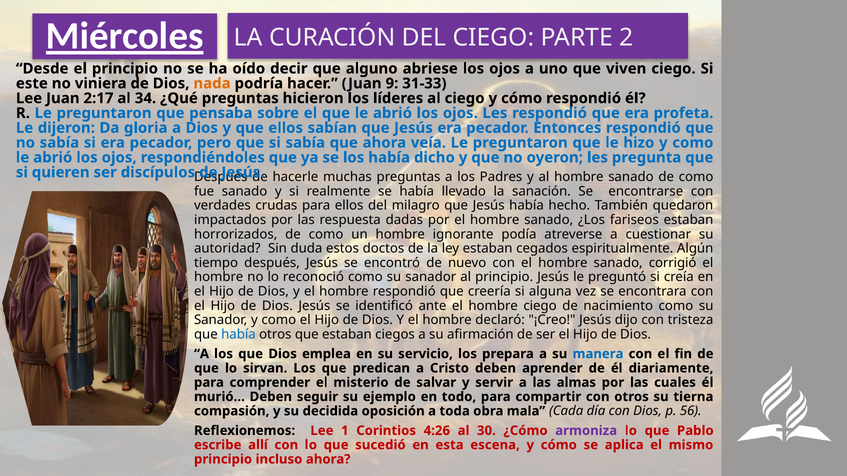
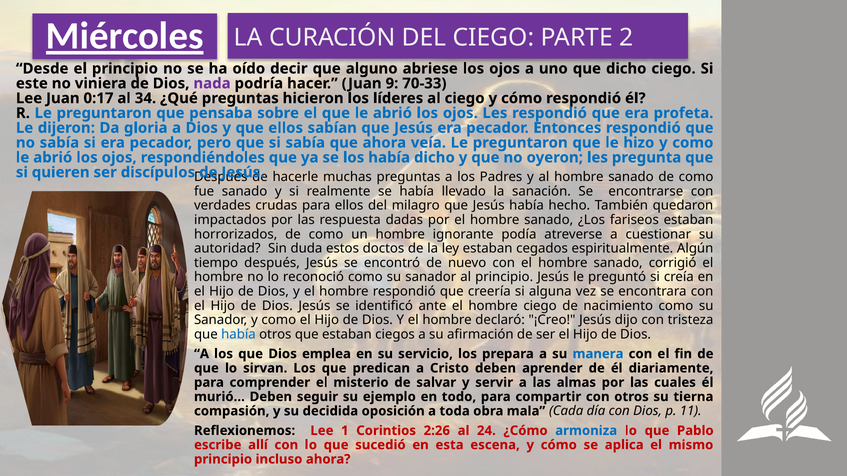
que viven: viven -> dicho
nada colour: orange -> purple
31-33: 31-33 -> 70-33
2:17: 2:17 -> 0:17
56: 56 -> 11
4:26: 4:26 -> 2:26
30: 30 -> 24
armoniza colour: purple -> blue
